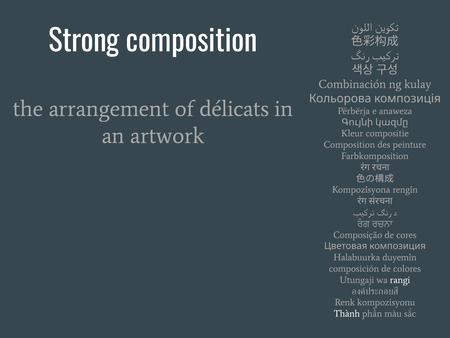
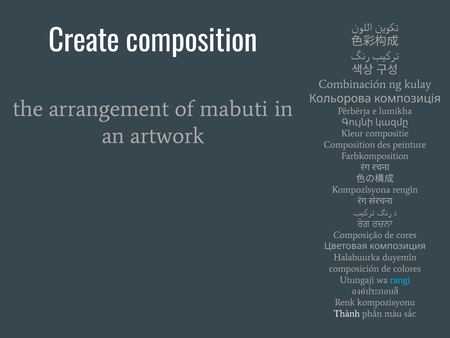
Strong: Strong -> Create
délicats: délicats -> mabuti
anaweza: anaweza -> lumikha
rangi colour: white -> light blue
